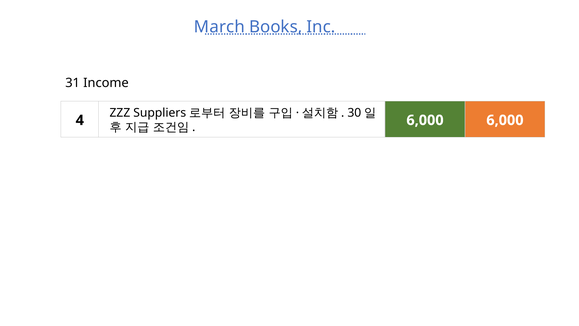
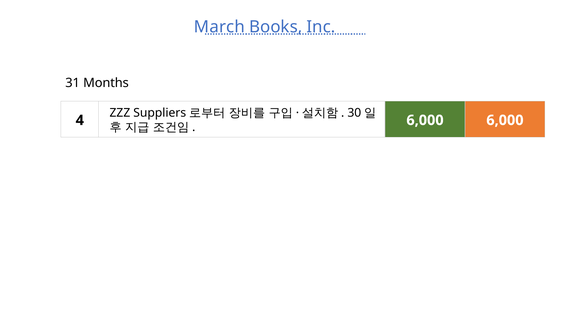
Income: Income -> Months
